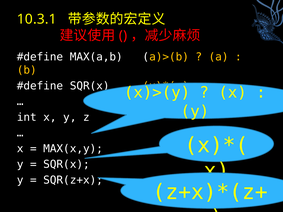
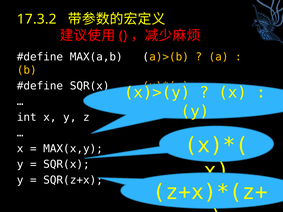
10.3.1: 10.3.1 -> 17.3.2
